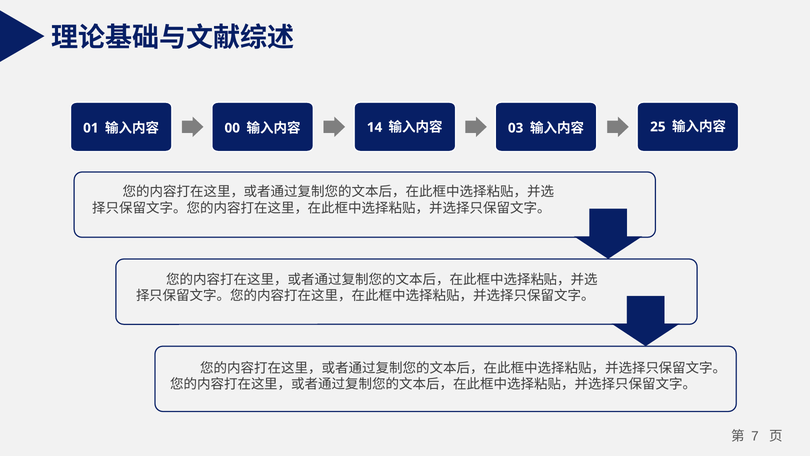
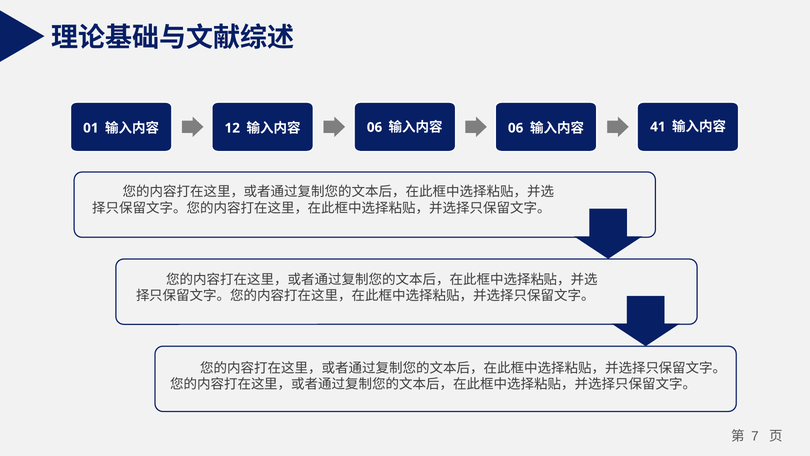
00: 00 -> 12
14 at (375, 127): 14 -> 06
03 at (516, 128): 03 -> 06
25: 25 -> 41
